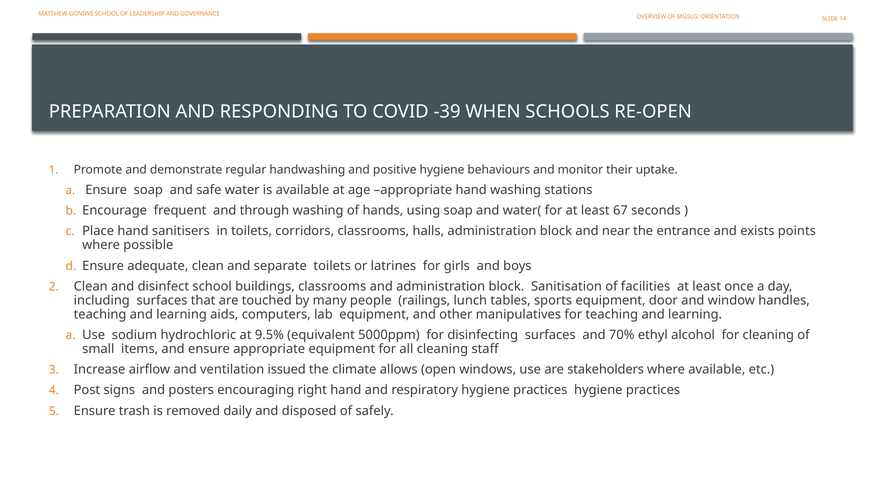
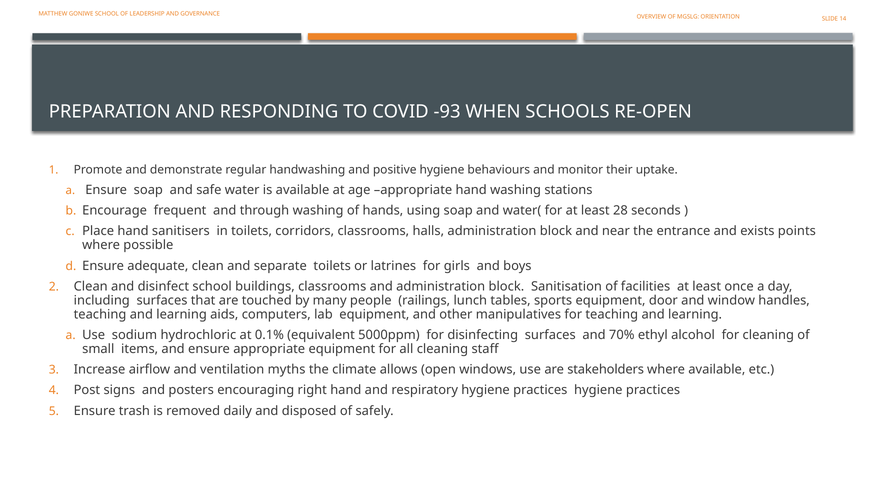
-39: -39 -> -93
67: 67 -> 28
9.5%: 9.5% -> 0.1%
issued: issued -> myths
